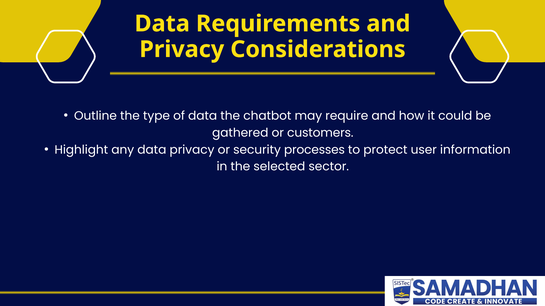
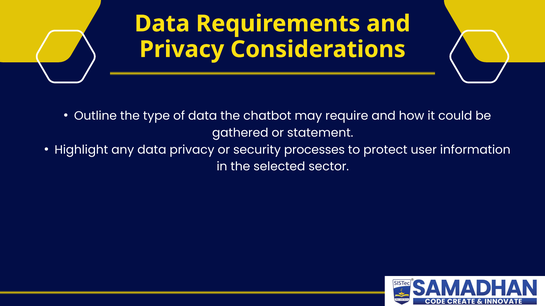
customers: customers -> statement
